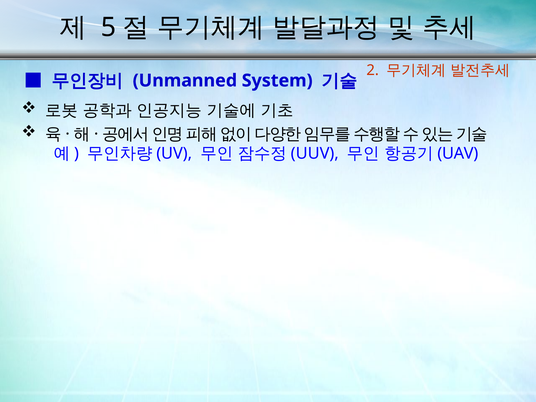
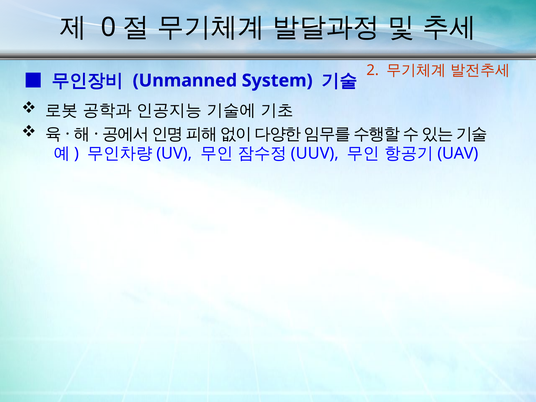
5: 5 -> 0
